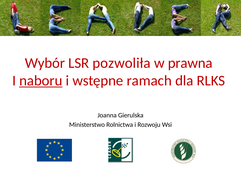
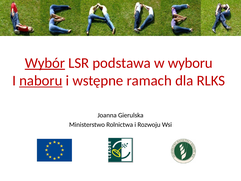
Wybór underline: none -> present
pozwoliła: pozwoliła -> podstawa
prawna: prawna -> wyboru
